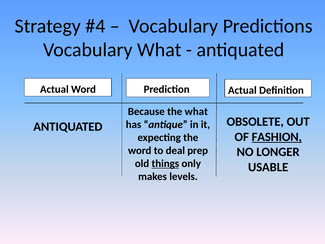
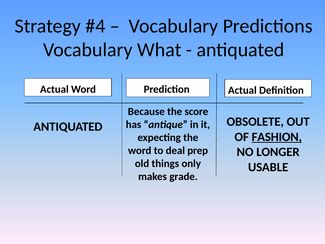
the what: what -> score
things underline: present -> none
levels: levels -> grade
